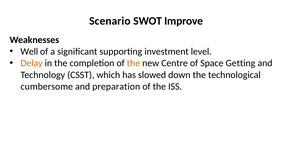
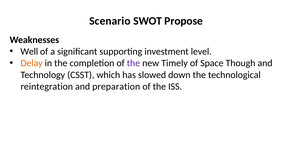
Improve: Improve -> Propose
the at (133, 63) colour: orange -> purple
Centre: Centre -> Timely
Getting: Getting -> Though
cumbersome: cumbersome -> reintegration
